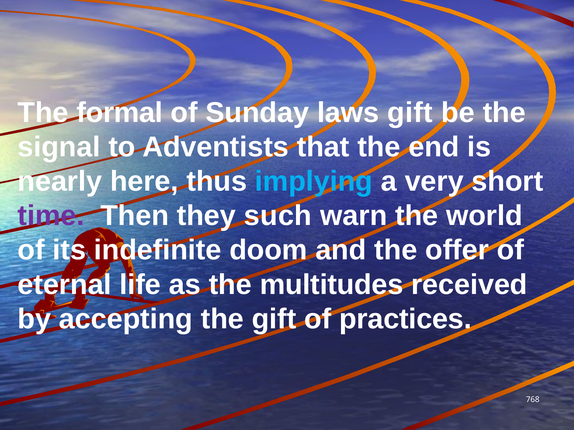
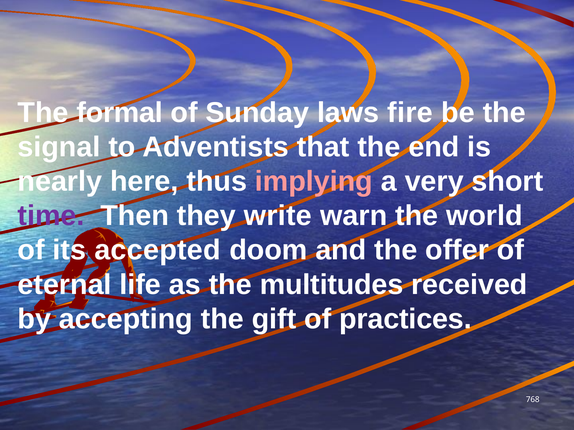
laws gift: gift -> fire
implying colour: light blue -> pink
such: such -> write
indefinite: indefinite -> accepted
